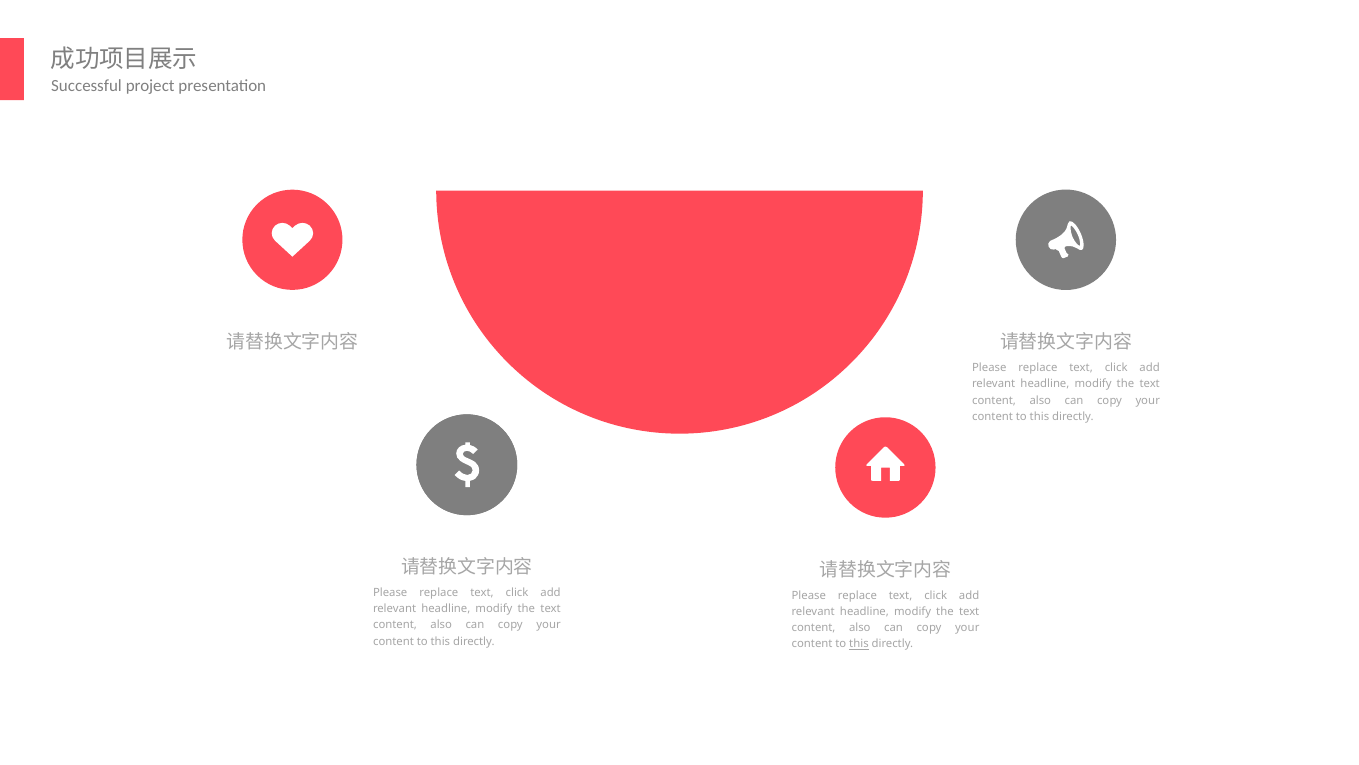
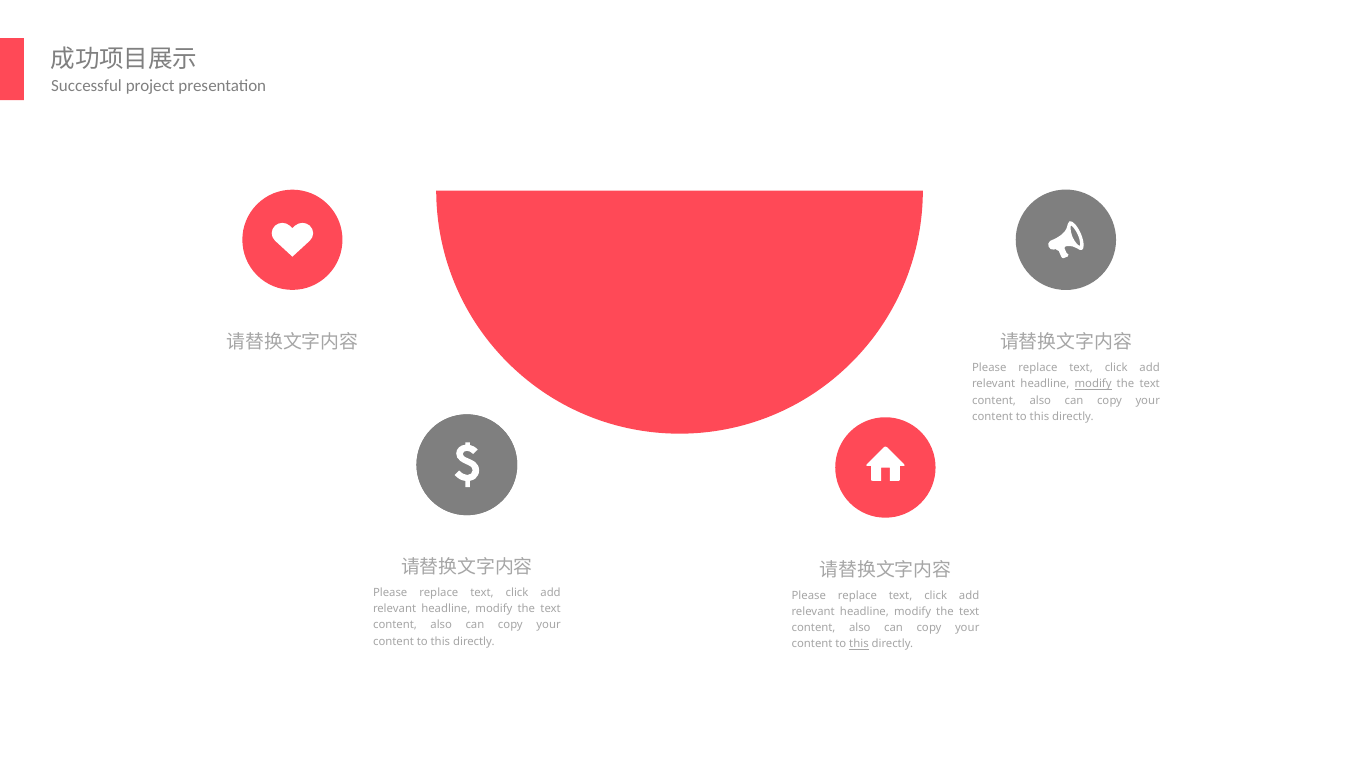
modify at (1093, 384) underline: none -> present
